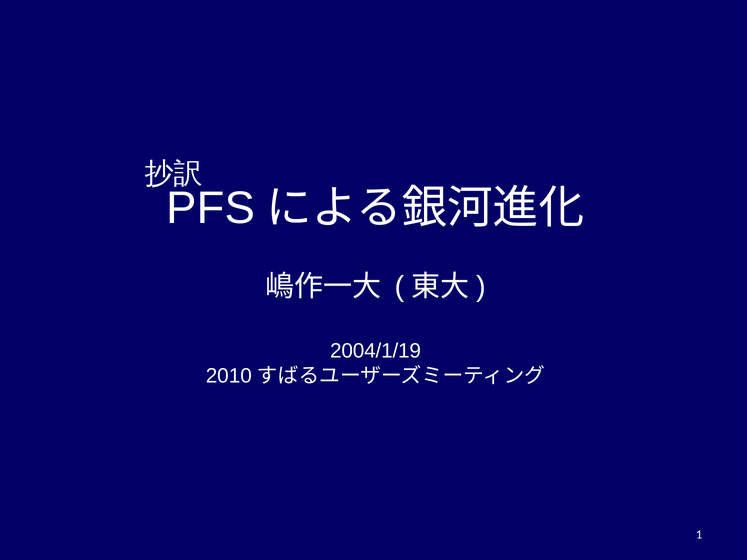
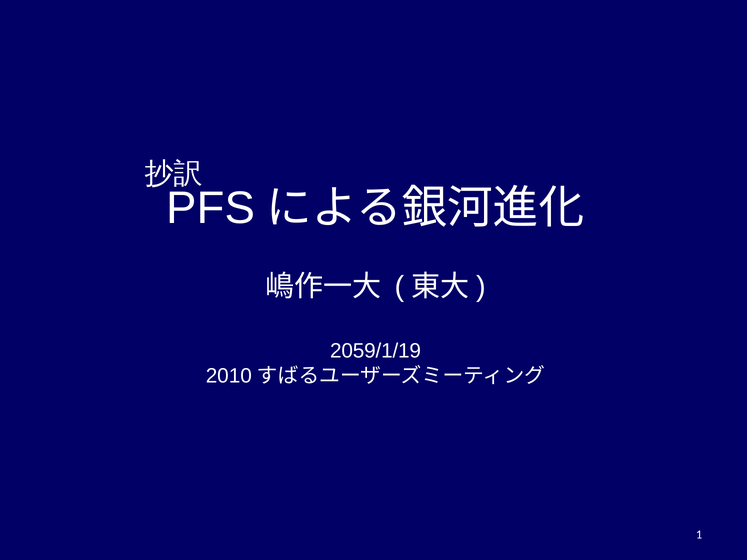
2004/1/19: 2004/1/19 -> 2059/1/19
